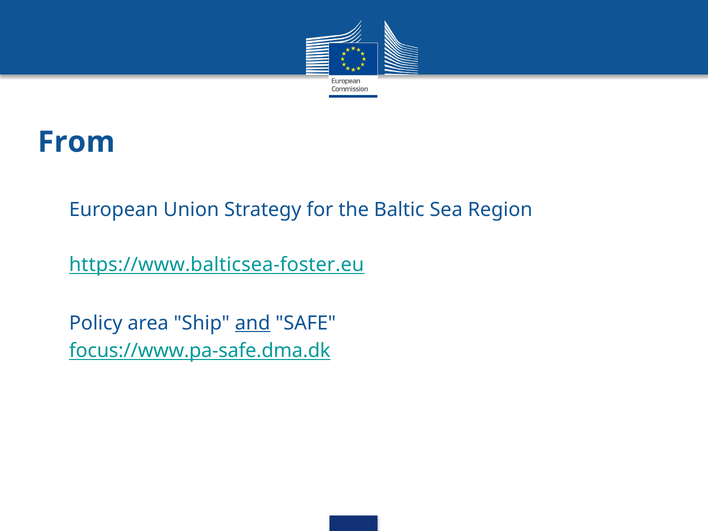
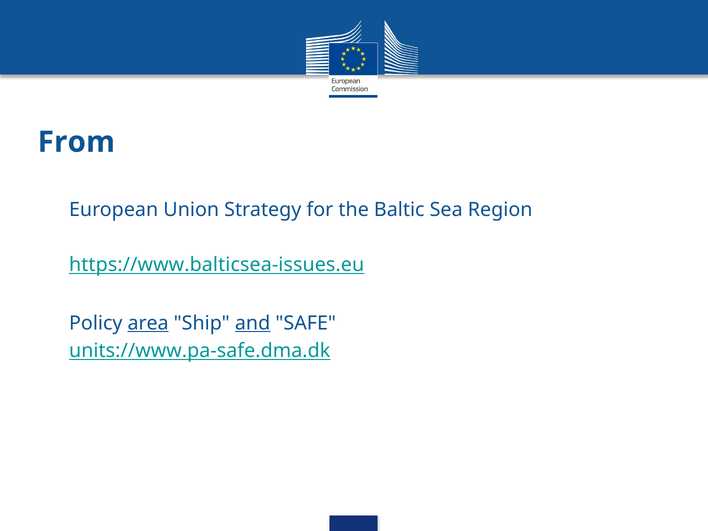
https://www.balticsea-foster.eu: https://www.balticsea-foster.eu -> https://www.balticsea-issues.eu
area underline: none -> present
focus://www.pa-safe.dma.dk: focus://www.pa-safe.dma.dk -> units://www.pa-safe.dma.dk
